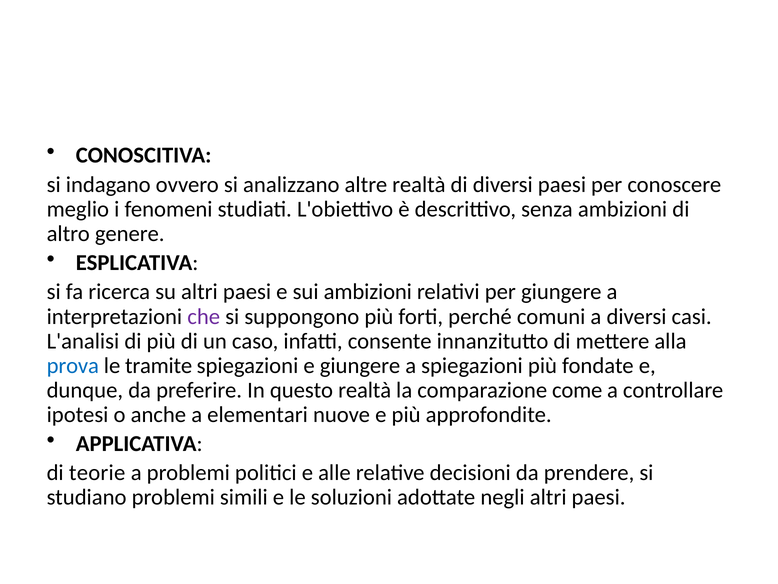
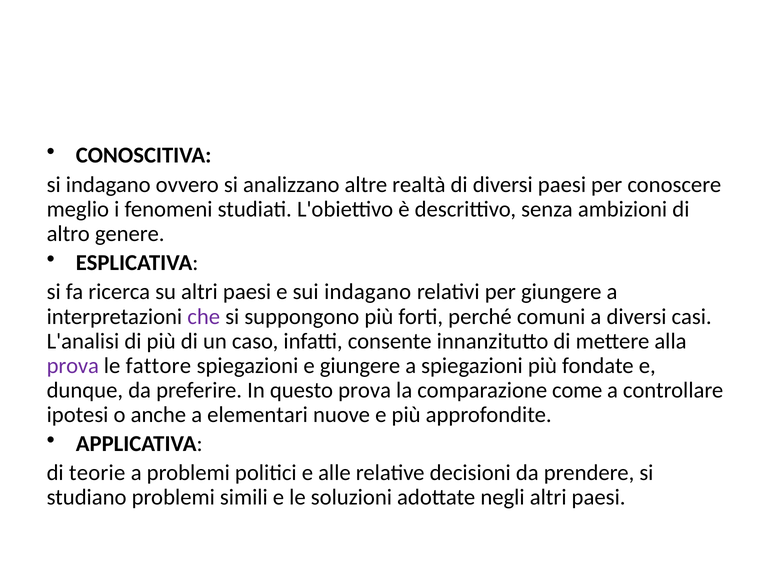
sui ambizioni: ambizioni -> indagano
prova at (73, 365) colour: blue -> purple
tramite: tramite -> fattore
questo realtà: realtà -> prova
